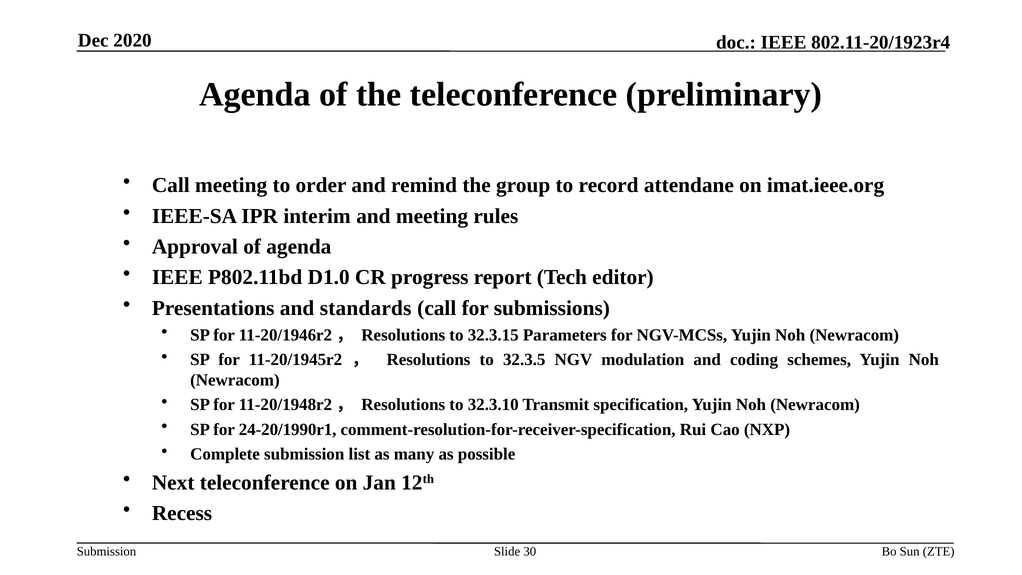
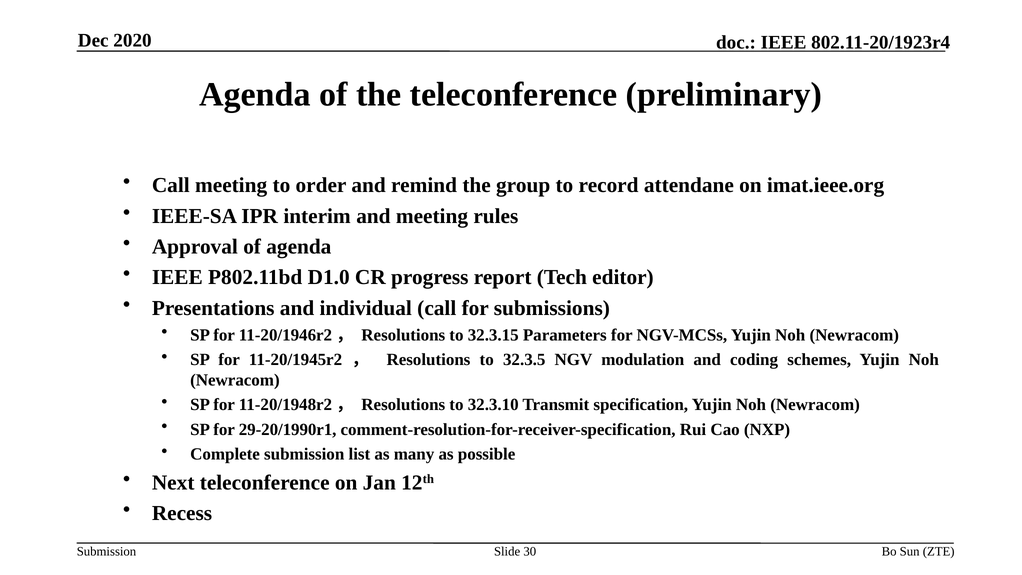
standards: standards -> individual
24-20/1990r1: 24-20/1990r1 -> 29-20/1990r1
